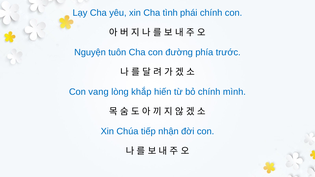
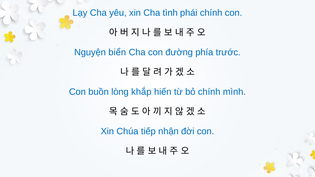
tuôn: tuôn -> biển
vang: vang -> buồn
